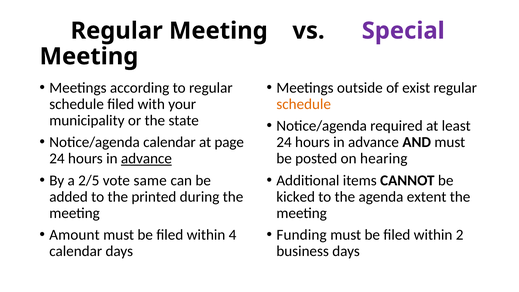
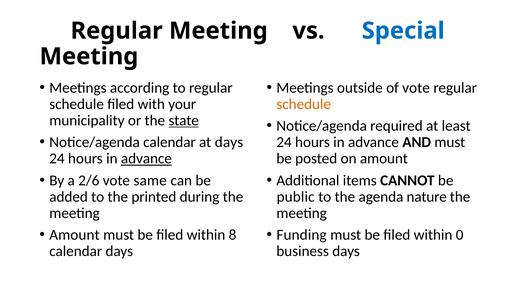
Special colour: purple -> blue
of exist: exist -> vote
state underline: none -> present
at page: page -> days
on hearing: hearing -> amount
2/5: 2/5 -> 2/6
kicked: kicked -> public
extent: extent -> nature
4: 4 -> 8
2: 2 -> 0
